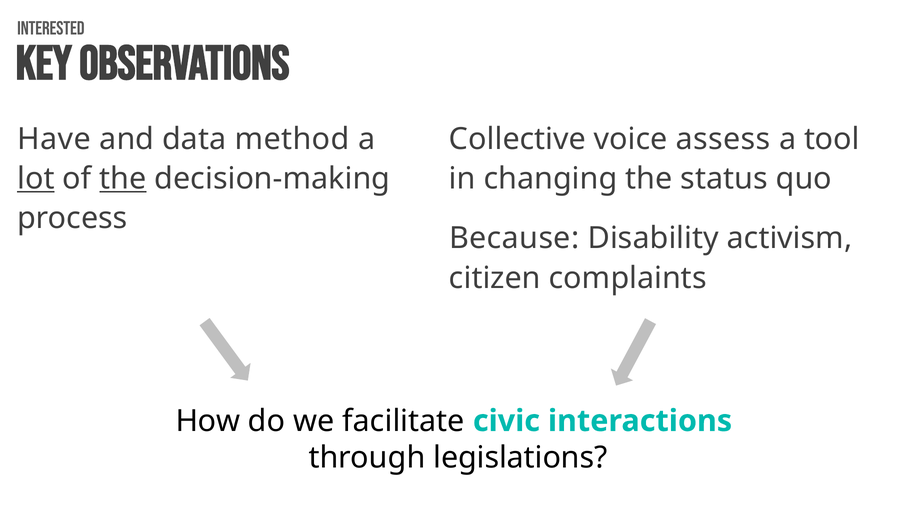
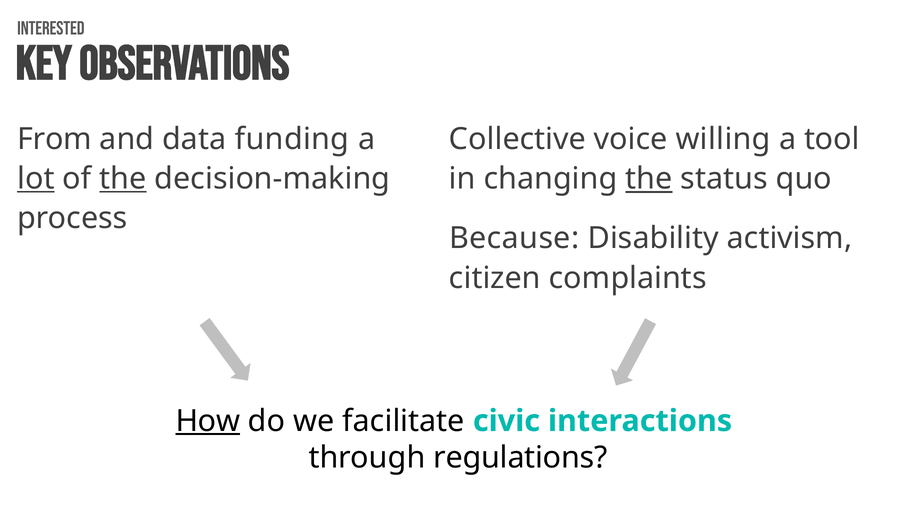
Have: Have -> From
method: method -> funding
assess: assess -> willing
the at (649, 179) underline: none -> present
How underline: none -> present
legislations: legislations -> regulations
